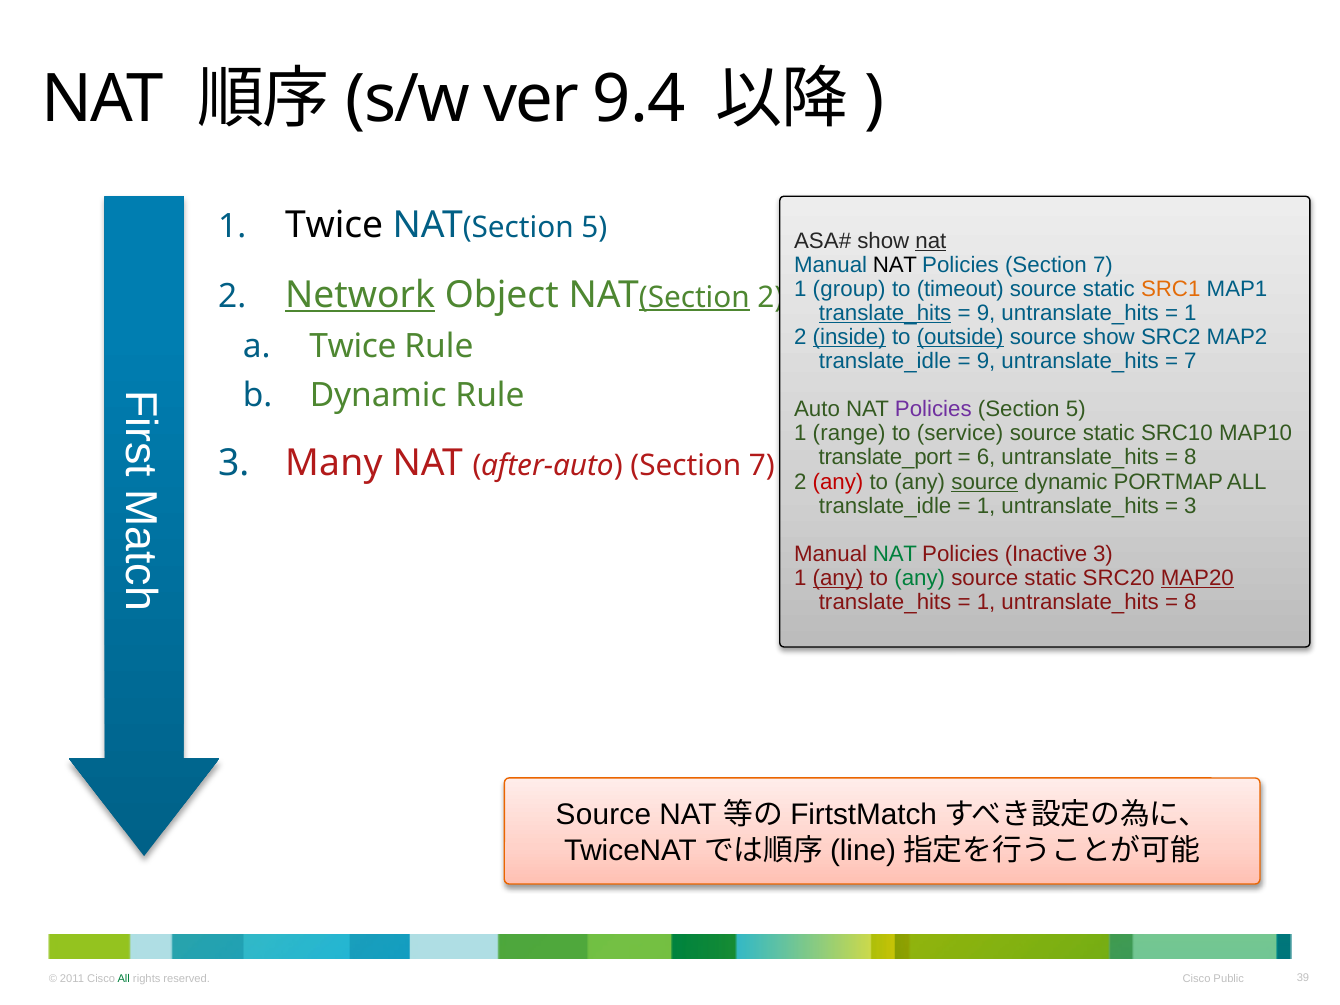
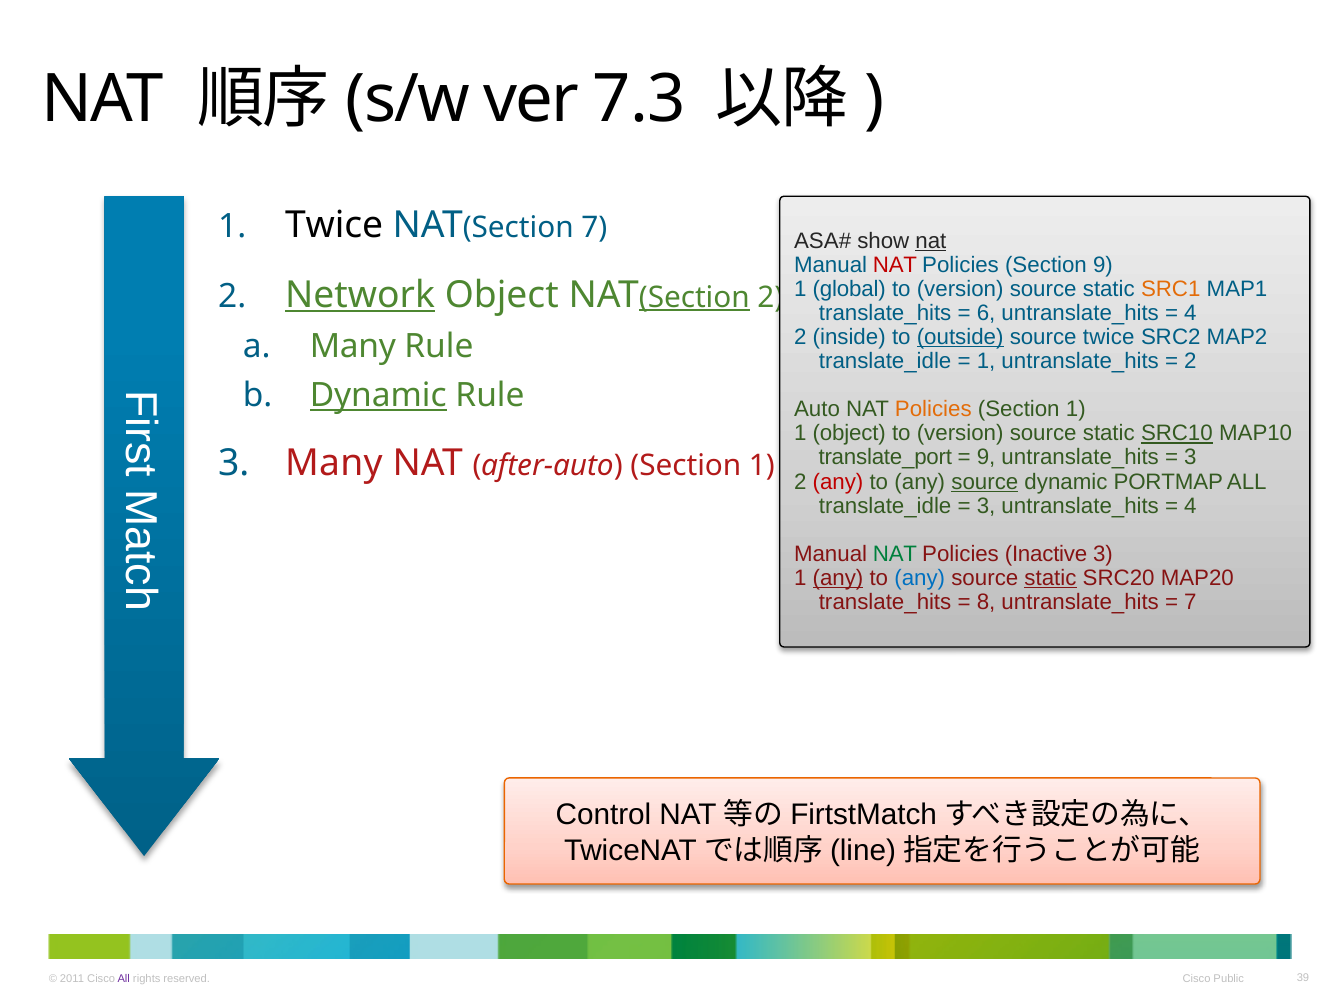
9.4: 9.4 -> 7.3
NAT Section 5: 5 -> 7
NAT at (895, 265) colour: black -> red
Policies Section 7: 7 -> 9
group: group -> global
timeout at (960, 289): timeout -> version
translate_hits at (885, 313) underline: present -> none
9 at (986, 313): 9 -> 6
1 at (1190, 313): 1 -> 4
inside underline: present -> none
source show: show -> twice
Twice at (353, 346): Twice -> Many
9 at (986, 361): 9 -> 1
7 at (1190, 361): 7 -> 2
Dynamic at (378, 396) underline: none -> present
Policies at (933, 409) colour: purple -> orange
5 at (1076, 409): 5 -> 1
1 range: range -> object
service at (960, 434): service -> version
SRC10 underline: none -> present
6 at (986, 458): 6 -> 9
8 at (1190, 458): 8 -> 3
after-auto Section 7: 7 -> 1
1 at (986, 506): 1 -> 3
3 at (1190, 506): 3 -> 4
any at (920, 578) colour: green -> blue
static at (1050, 578) underline: none -> present
MAP20 underline: present -> none
1 at (986, 602): 1 -> 8
8 at (1190, 602): 8 -> 7
Source at (603, 815): Source -> Control
All at (124, 979) colour: green -> purple
